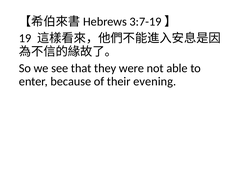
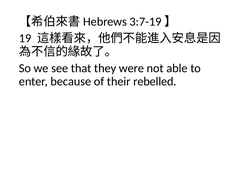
evening: evening -> rebelled
